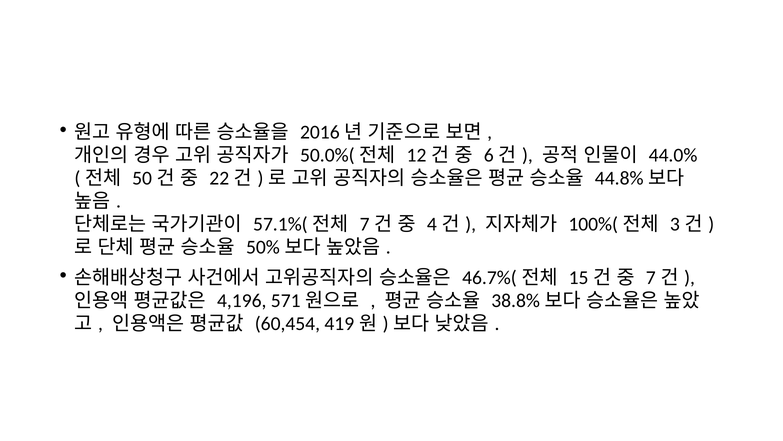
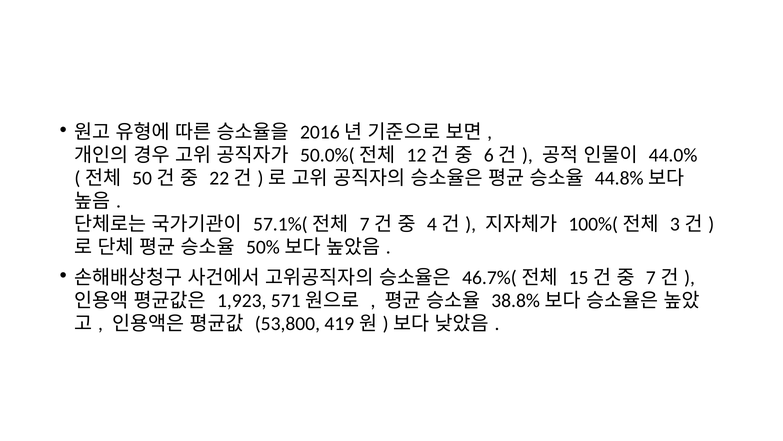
4,196: 4,196 -> 1,923
60,454: 60,454 -> 53,800
